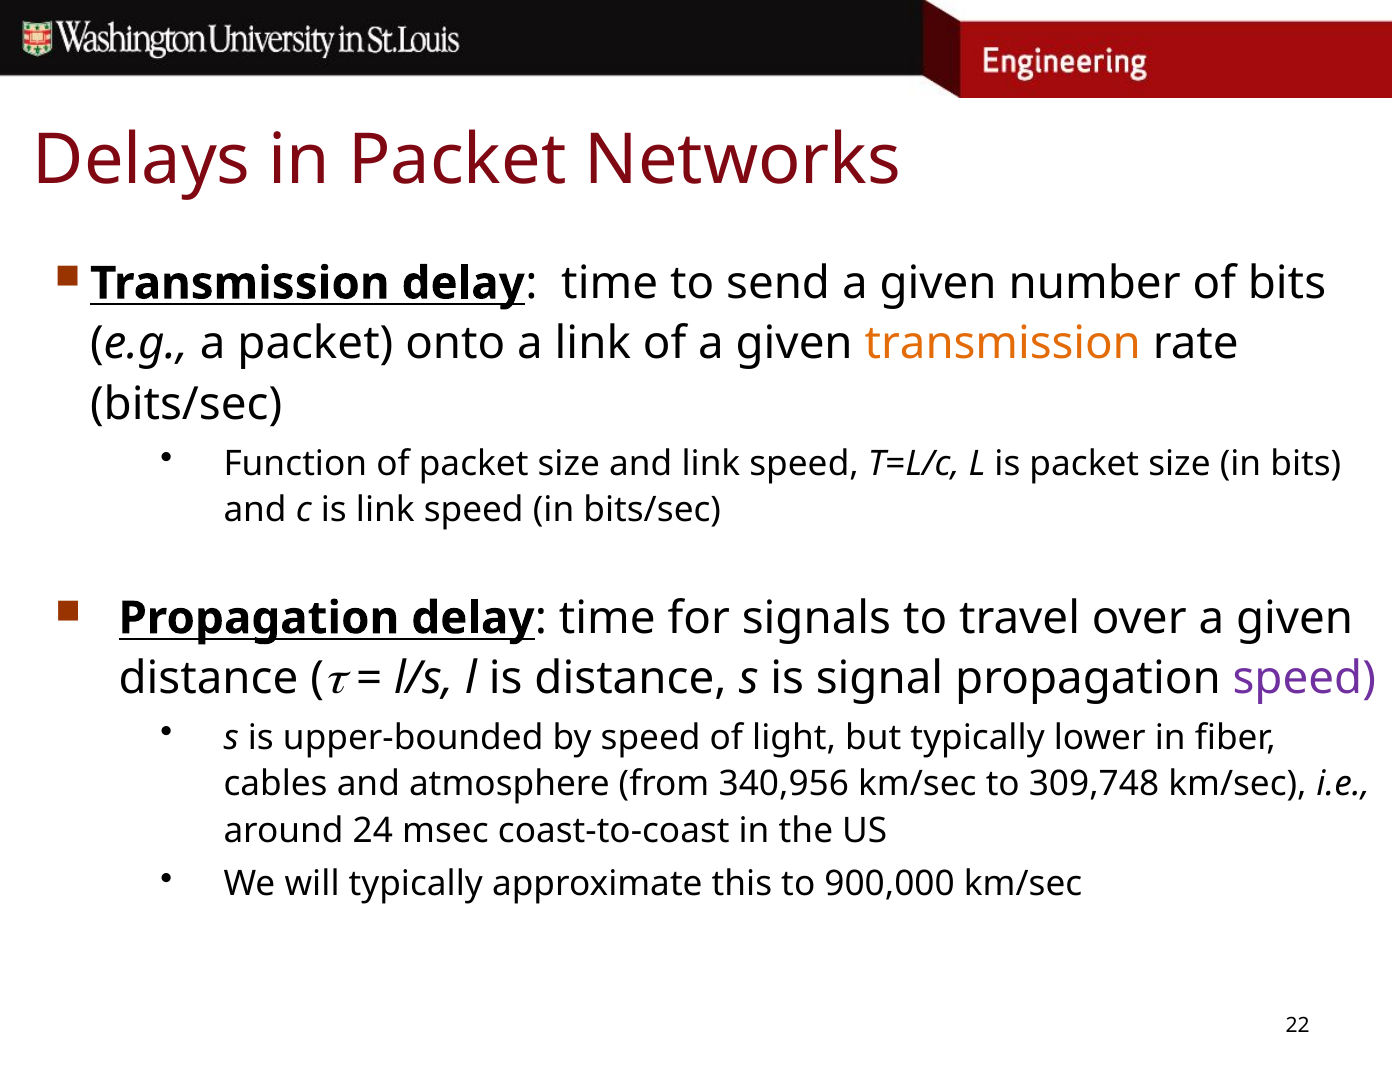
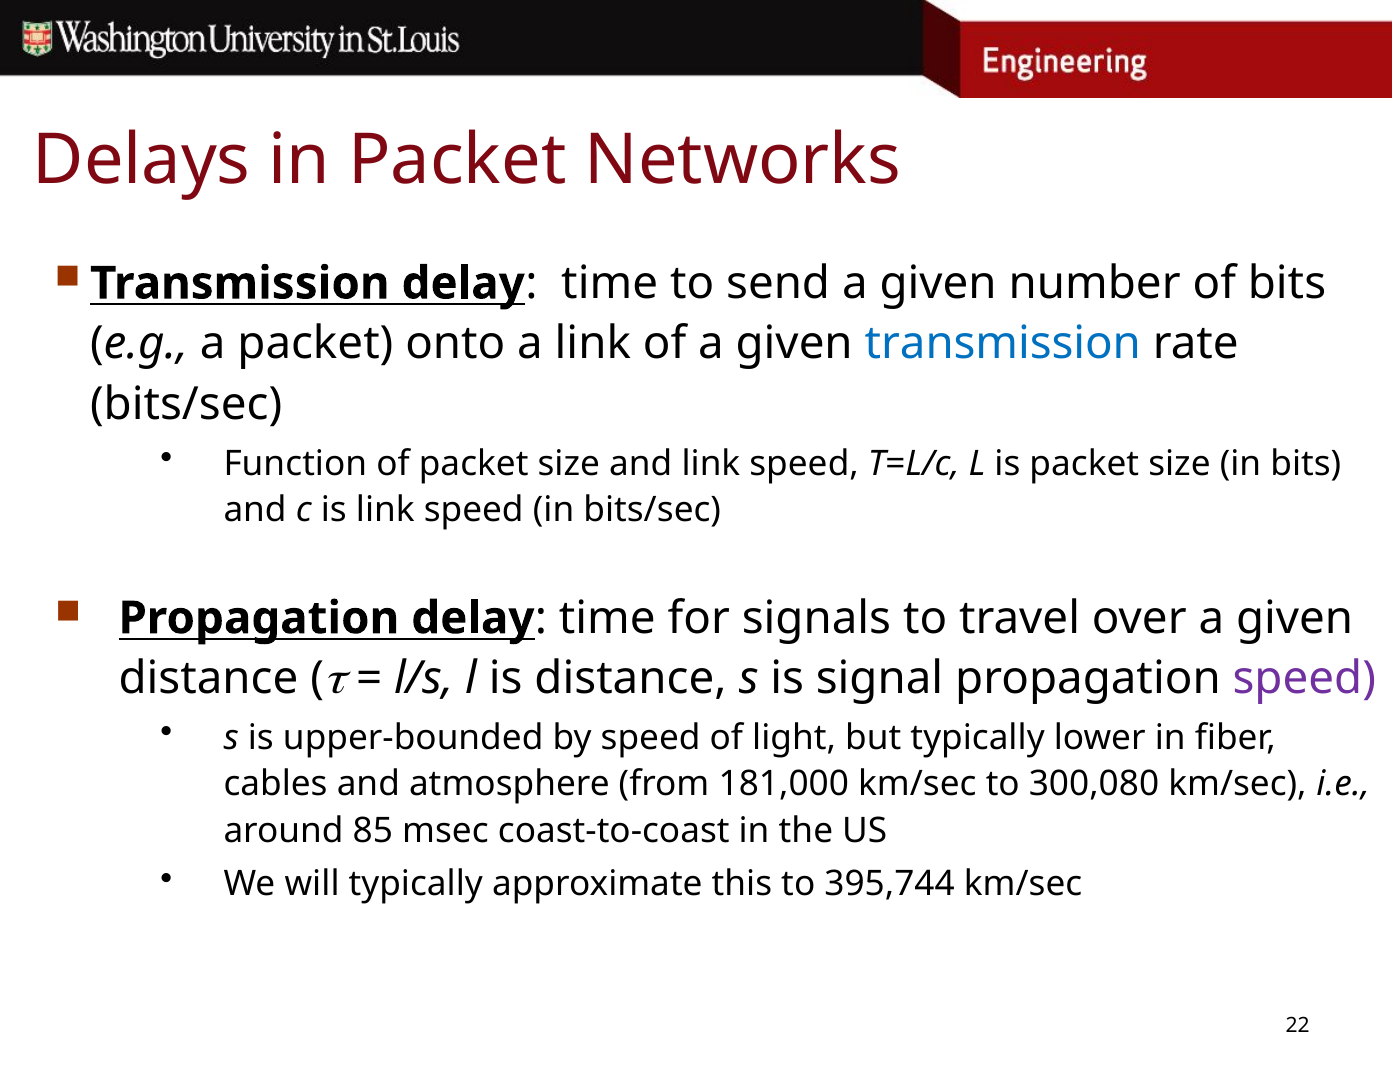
transmission at (1003, 344) colour: orange -> blue
340,956: 340,956 -> 181,000
309,748: 309,748 -> 300,080
24: 24 -> 85
900,000: 900,000 -> 395,744
